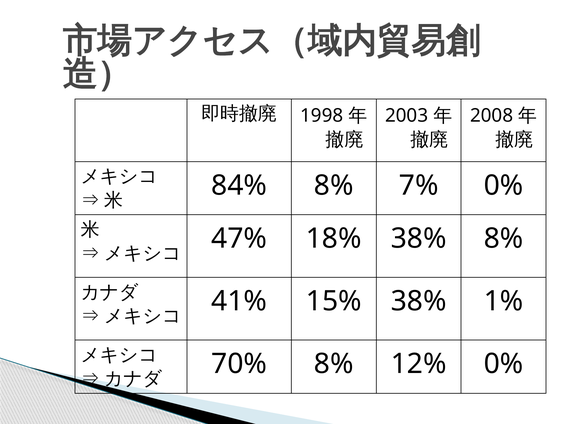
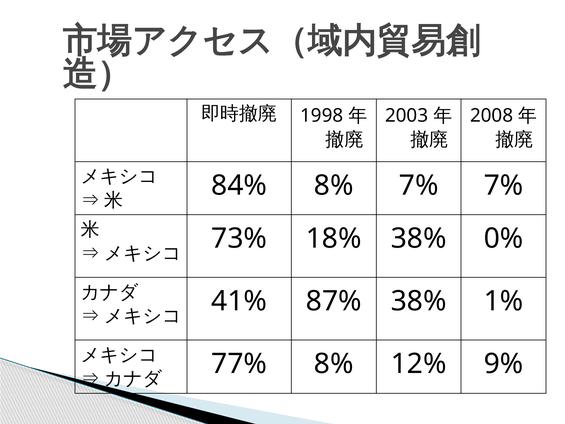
7% 0%: 0% -> 7%
47%: 47% -> 73%
38% 8%: 8% -> 0%
15%: 15% -> 87%
70%: 70% -> 77%
12% 0%: 0% -> 9%
